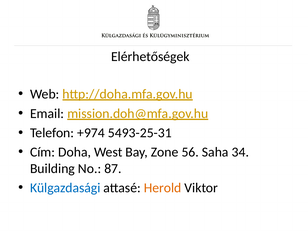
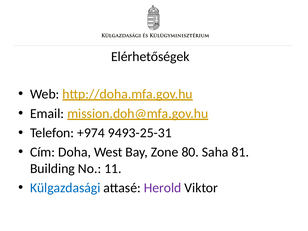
5493-25-31: 5493-25-31 -> 9493-25-31
56: 56 -> 80
34: 34 -> 81
87: 87 -> 11
Herold colour: orange -> purple
